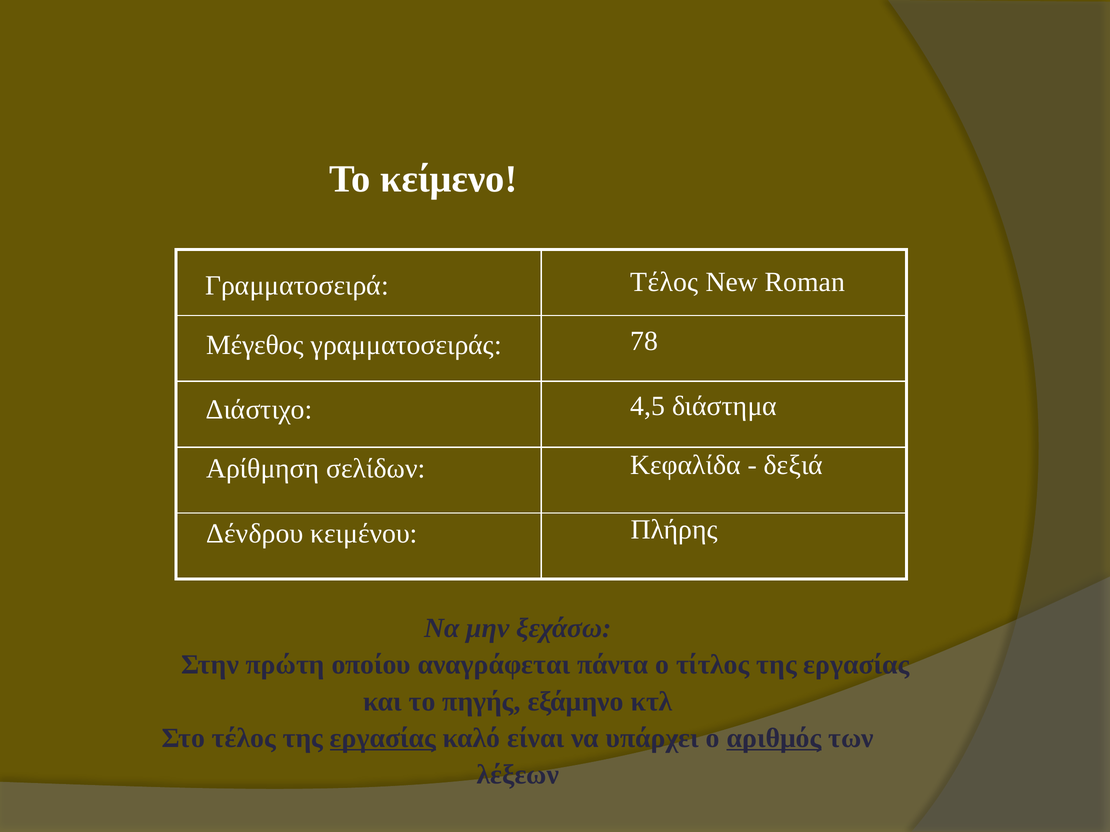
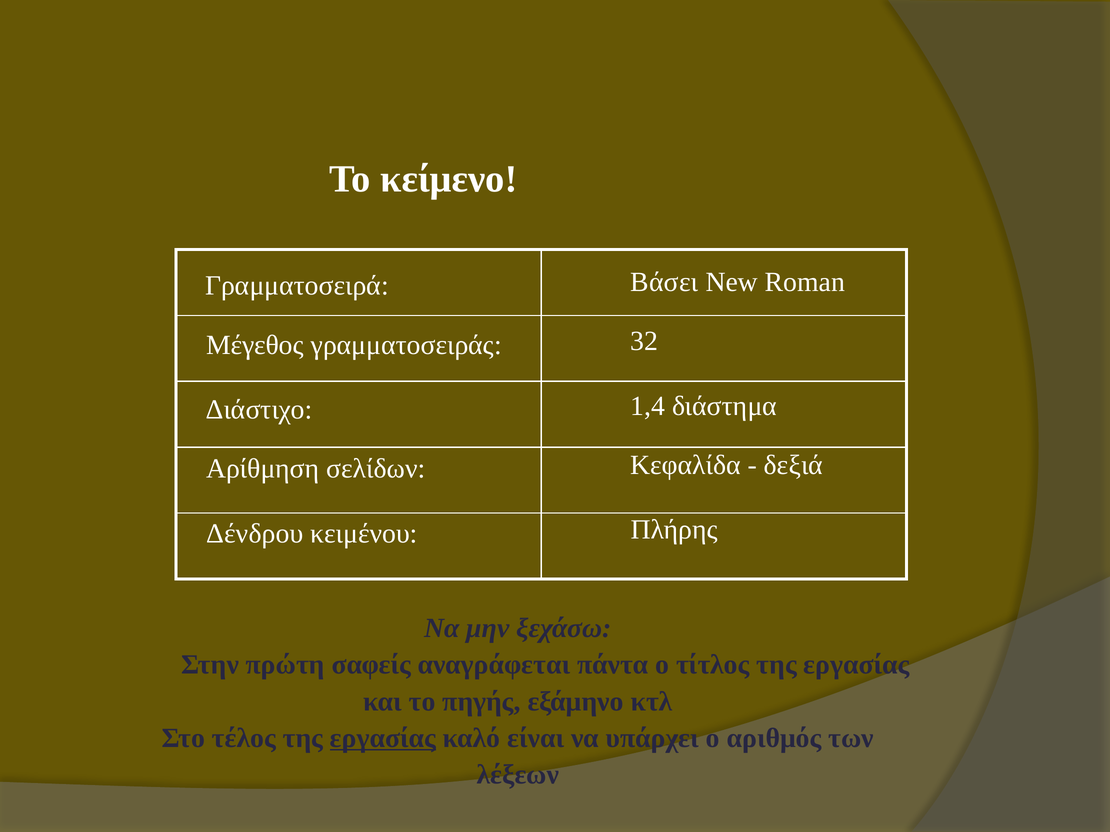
Γραμματοσειρά Τέλος: Τέλος -> Βάσει
78: 78 -> 32
4,5: 4,5 -> 1,4
οποίου: οποίου -> σαφείς
αριθμός underline: present -> none
